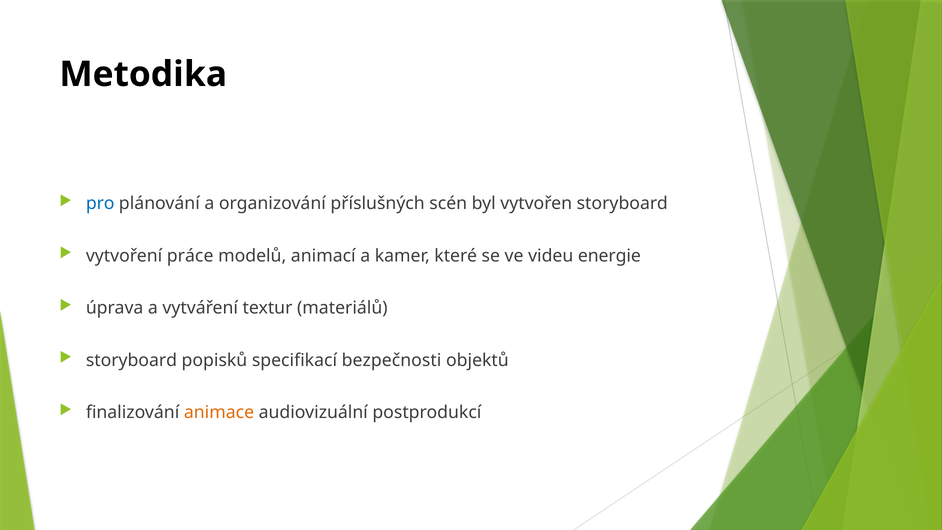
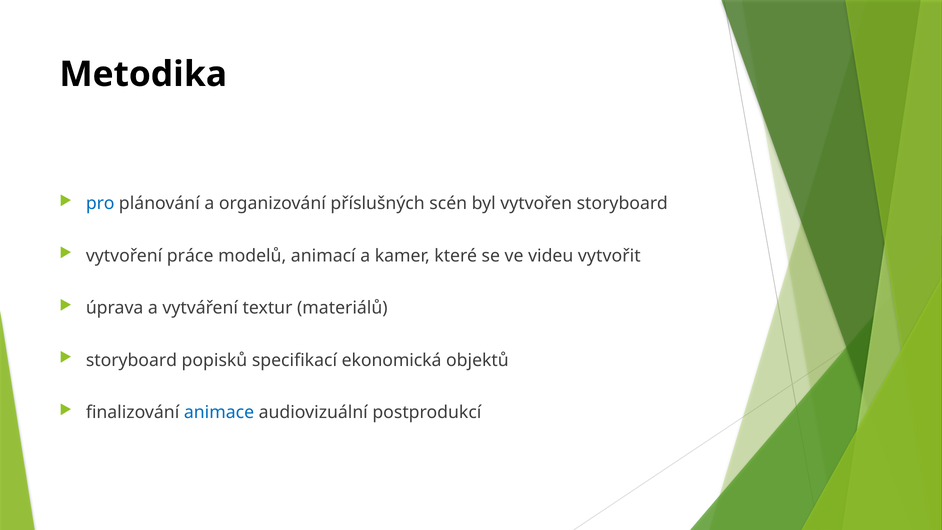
energie: energie -> vytvořit
bezpečnosti: bezpečnosti -> ekonomická
animace colour: orange -> blue
